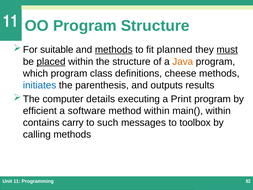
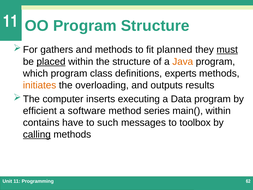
suitable: suitable -> gathers
methods at (114, 50) underline: present -> none
cheese: cheese -> experts
initiates colour: blue -> orange
parenthesis: parenthesis -> overloading
details: details -> inserts
Print: Print -> Data
method within: within -> series
carry: carry -> have
calling underline: none -> present
